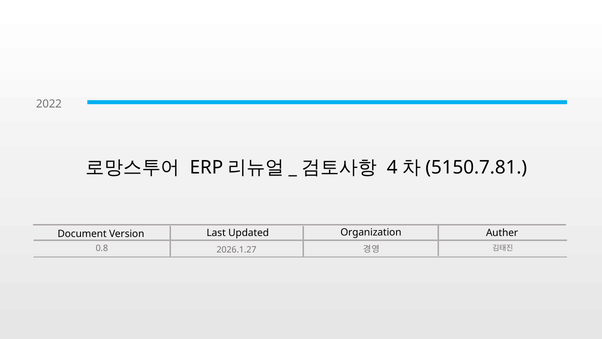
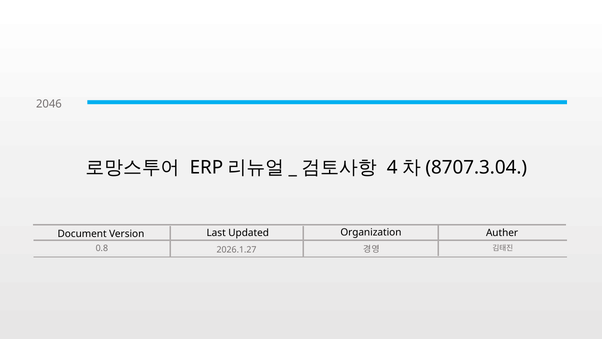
2022: 2022 -> 2046
5150.7.81: 5150.7.81 -> 8707.3.04
